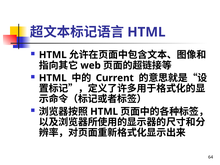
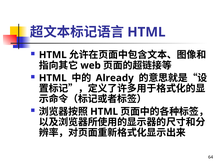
Current: Current -> Already
